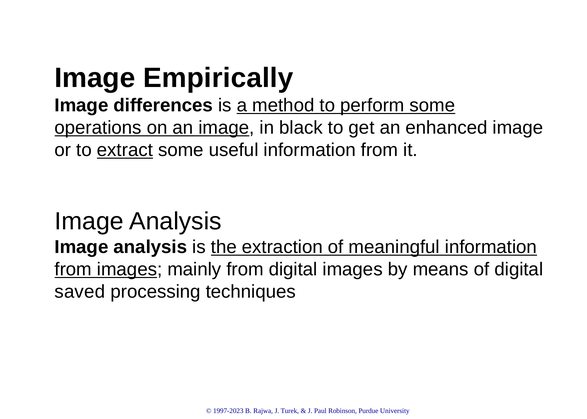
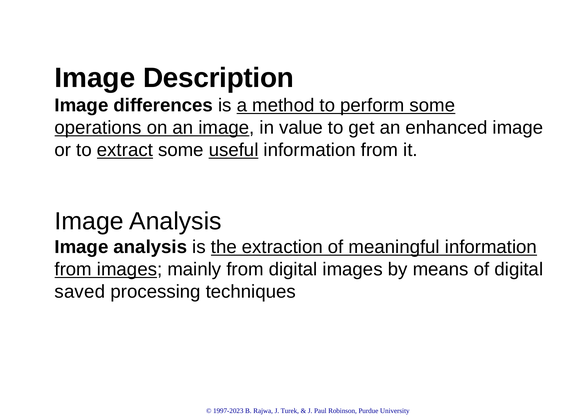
Empirically: Empirically -> Description
black: black -> value
useful underline: none -> present
